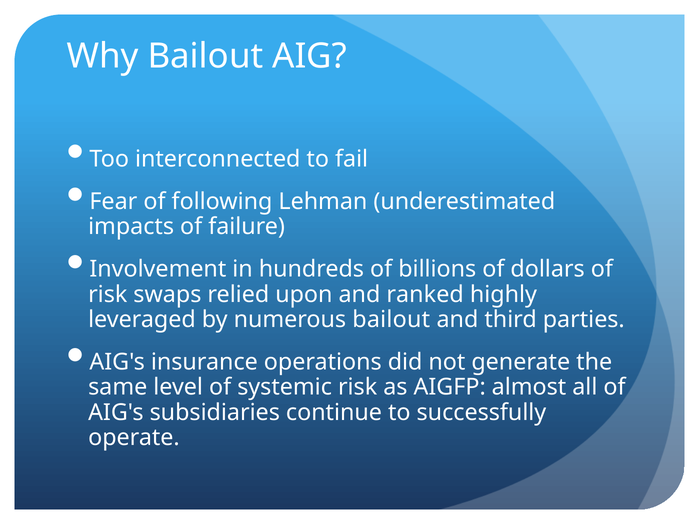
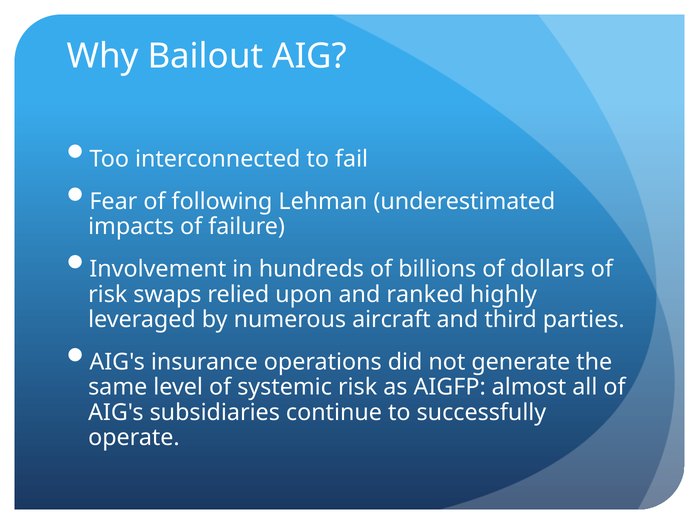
numerous bailout: bailout -> aircraft
